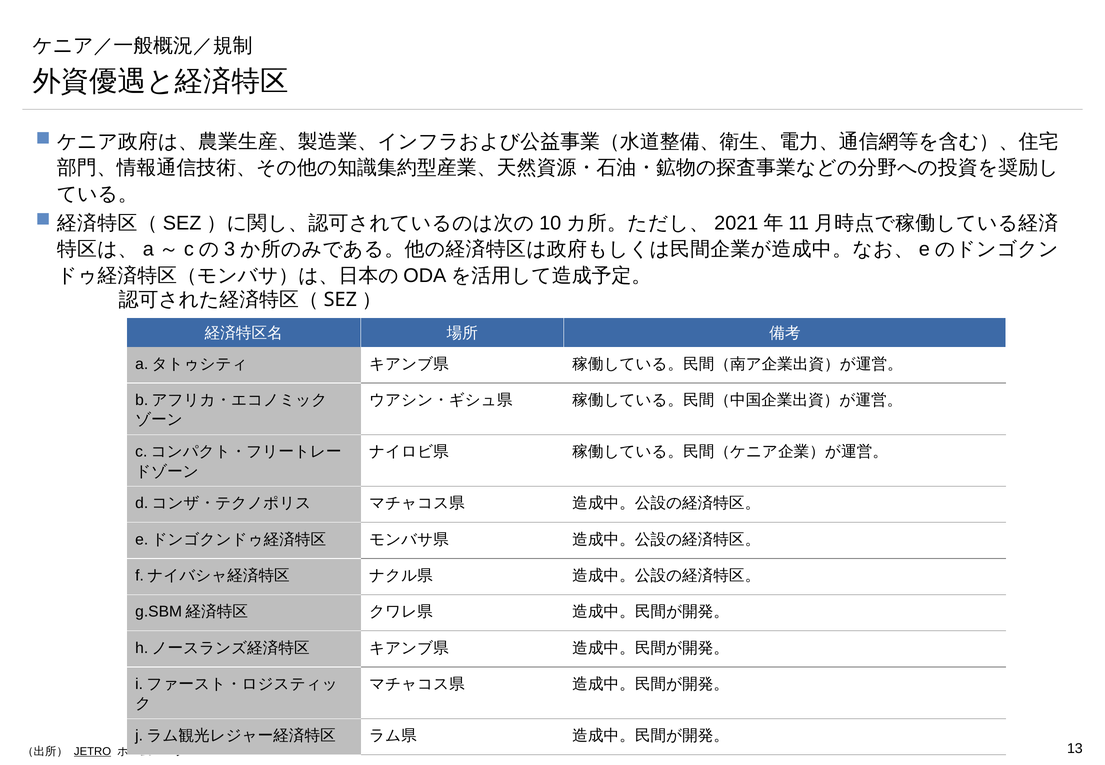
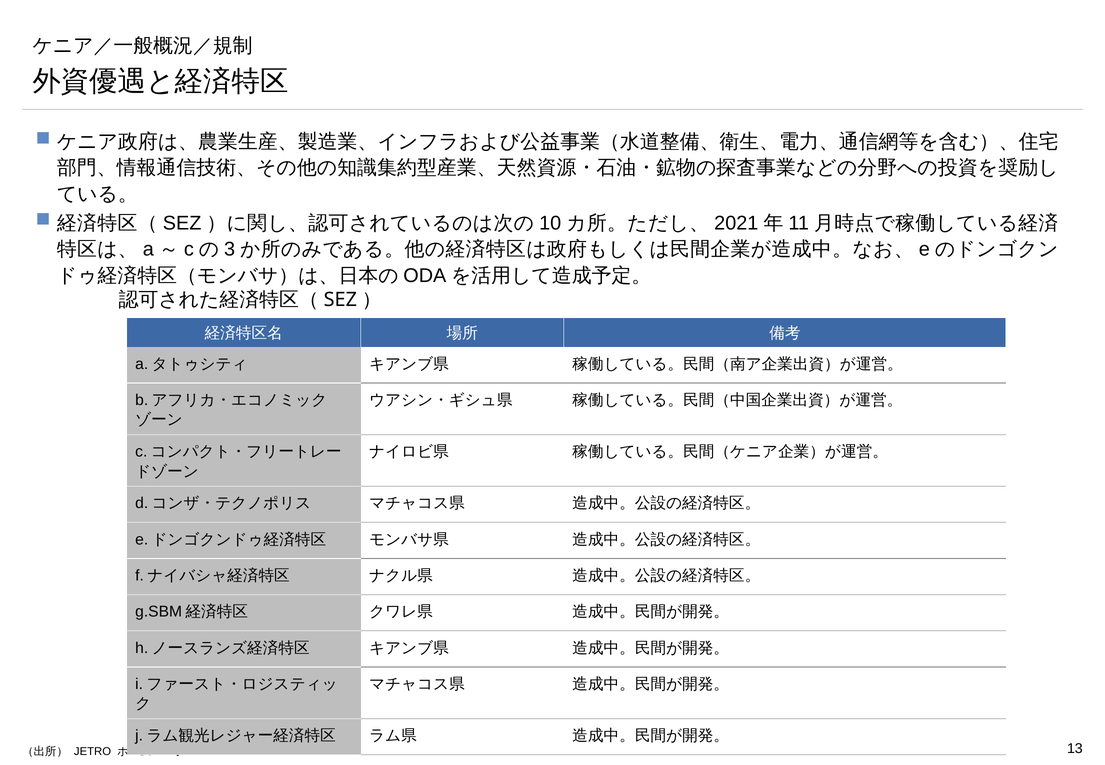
JETRO underline: present -> none
